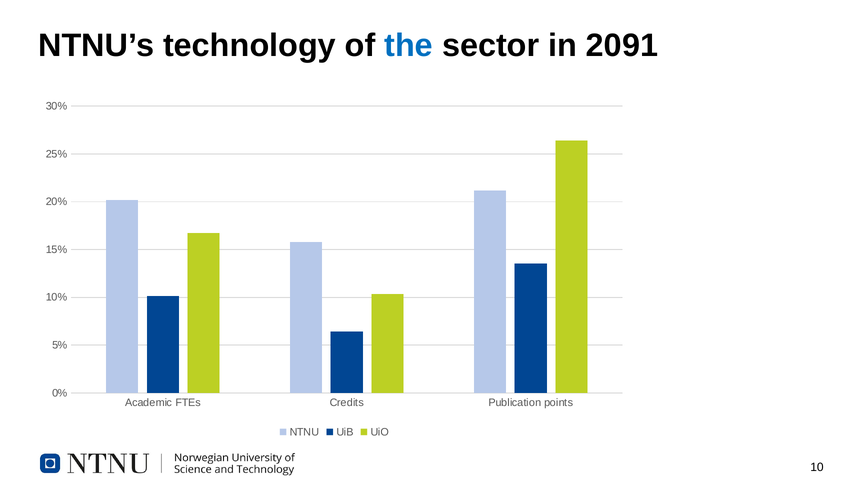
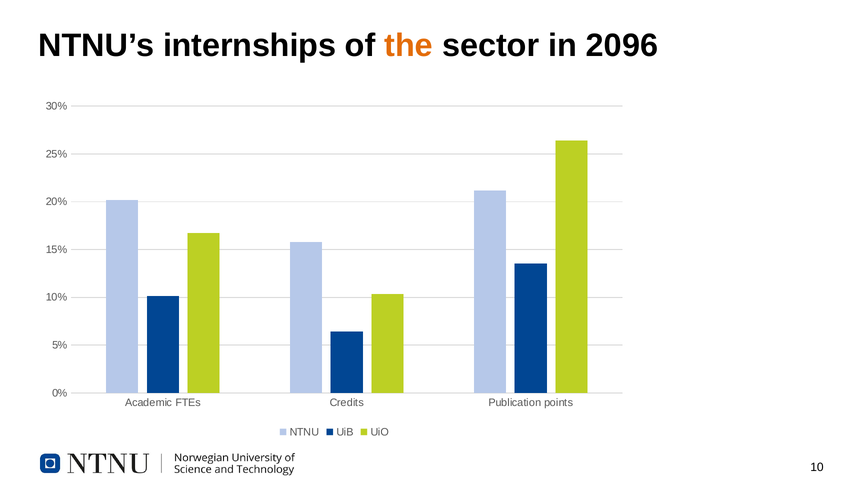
technology: technology -> internships
the colour: blue -> orange
2091: 2091 -> 2096
